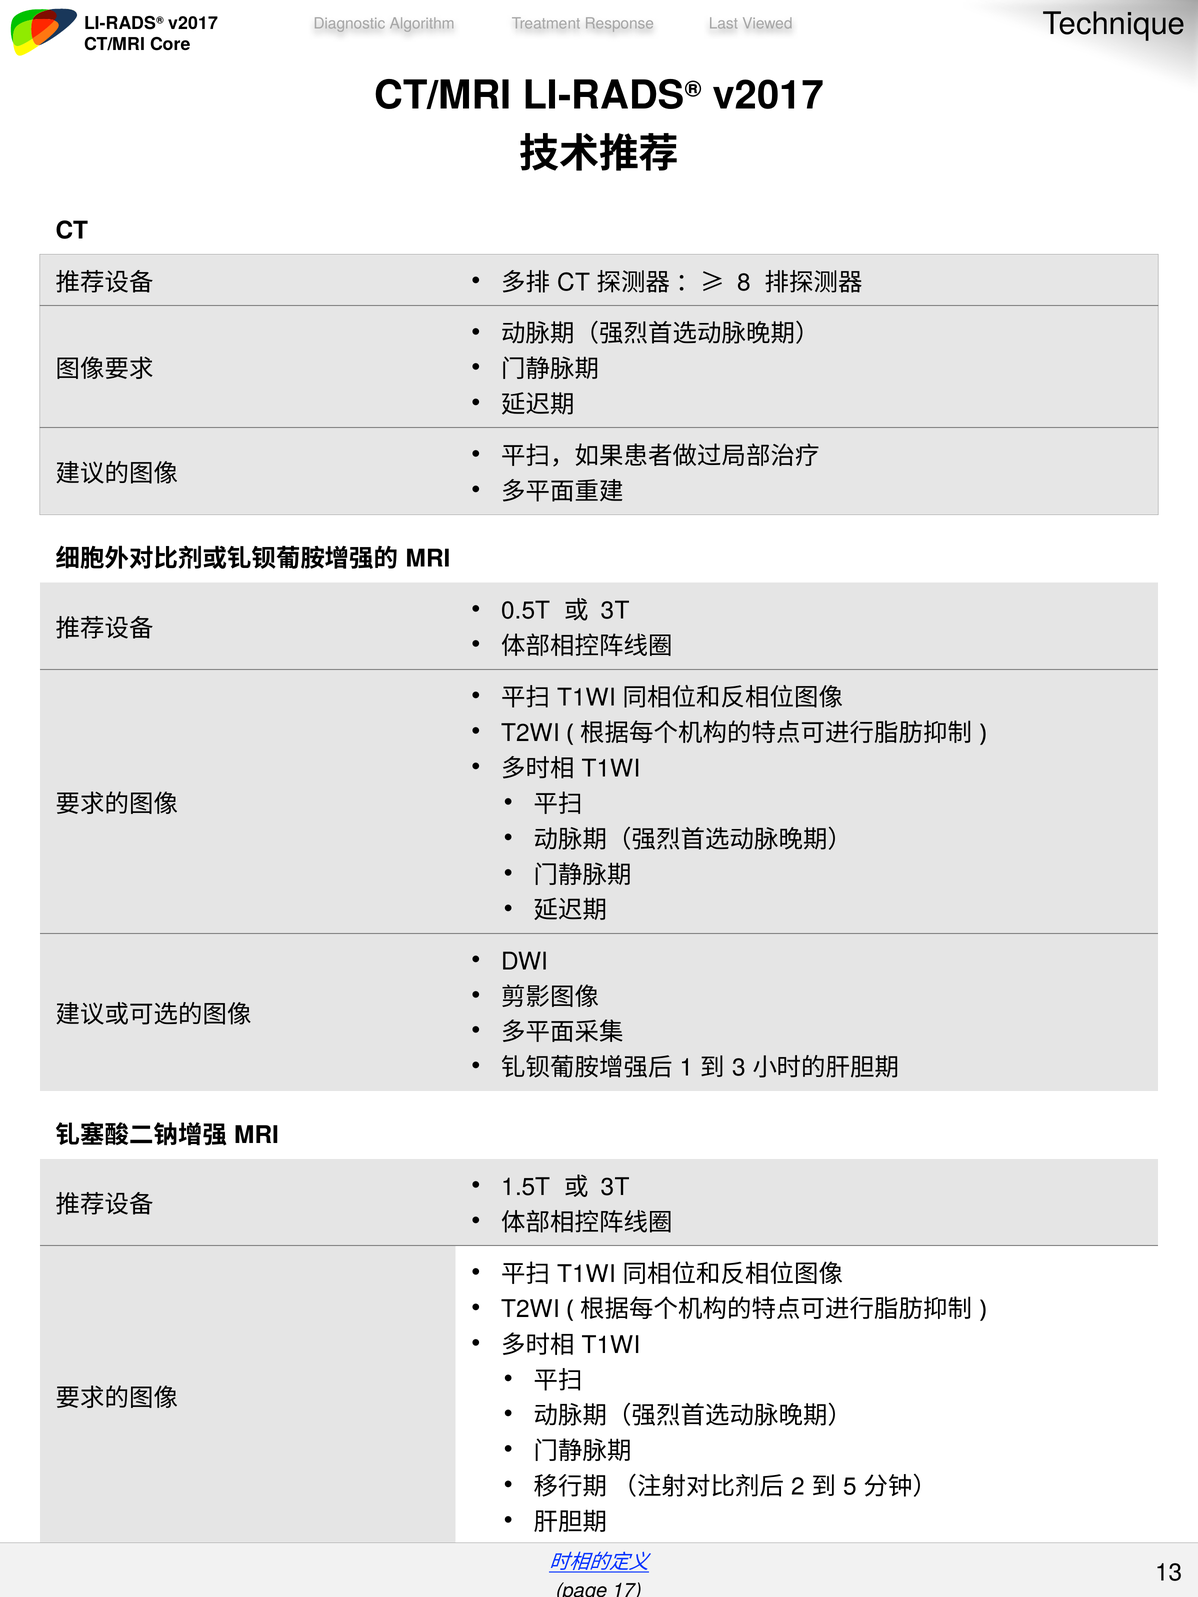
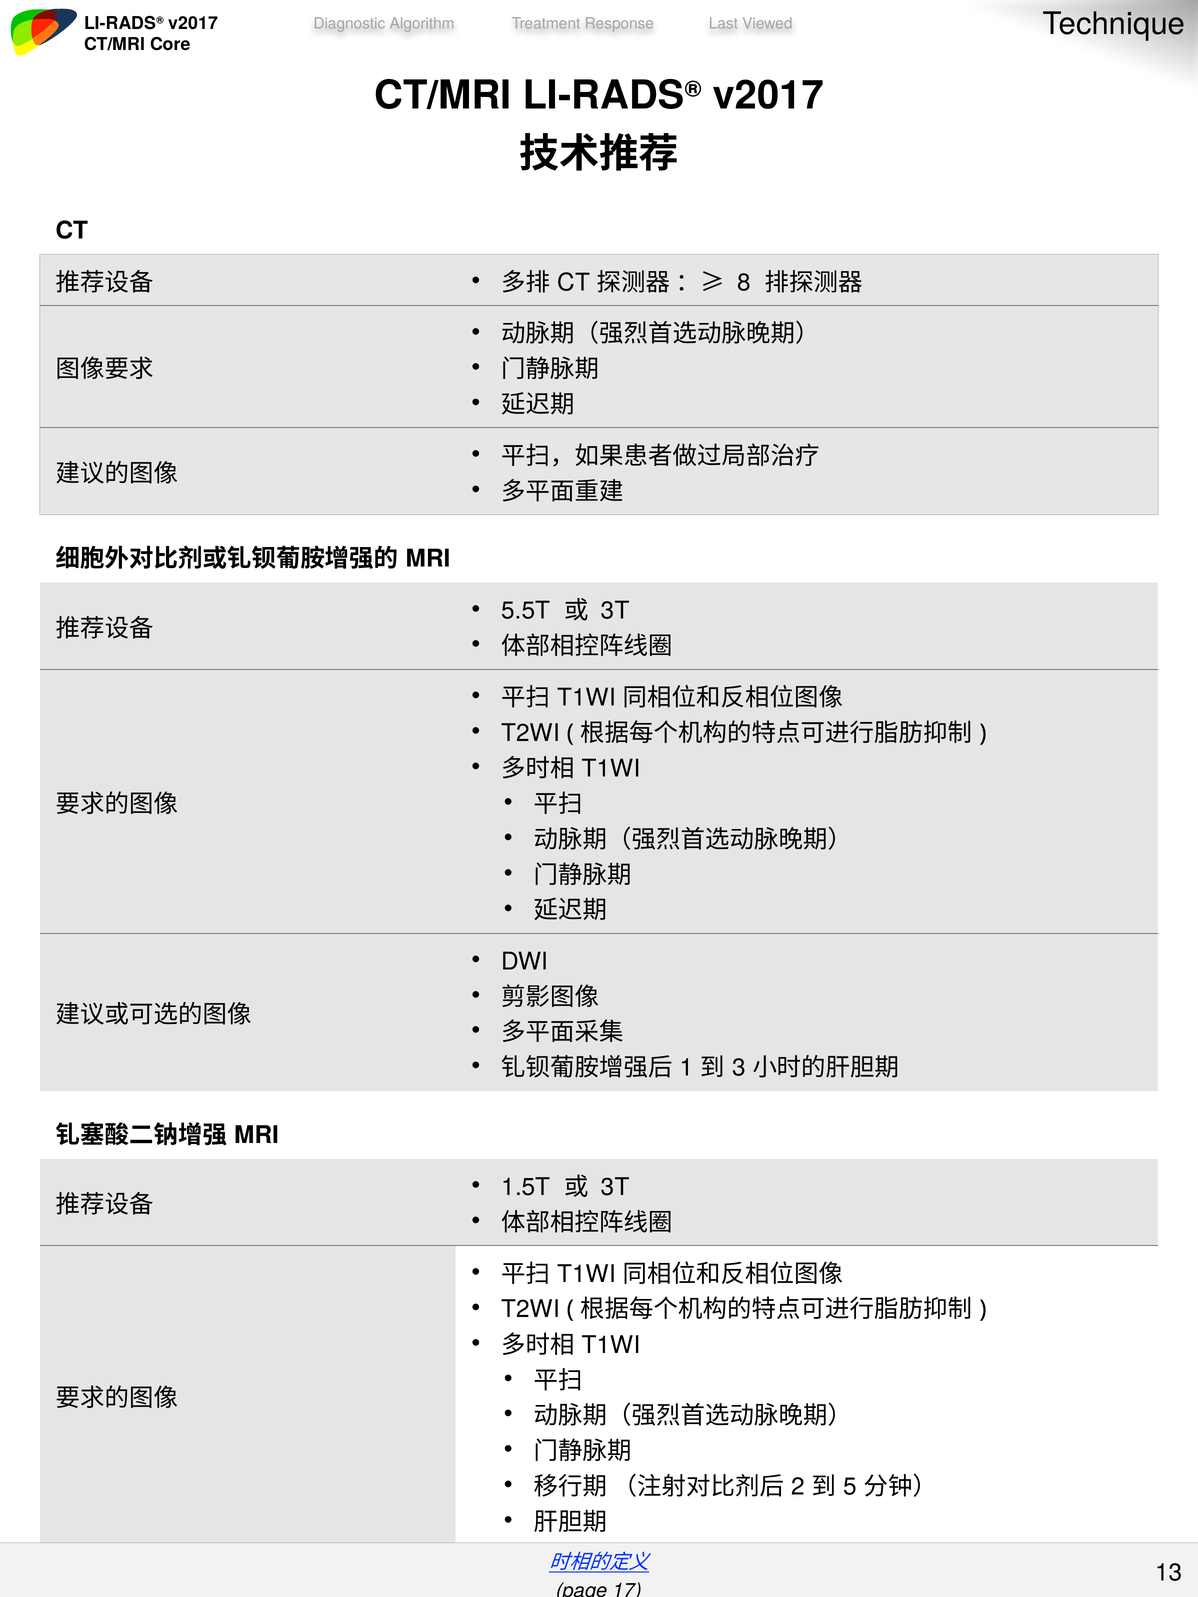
0.5T: 0.5T -> 5.5T
